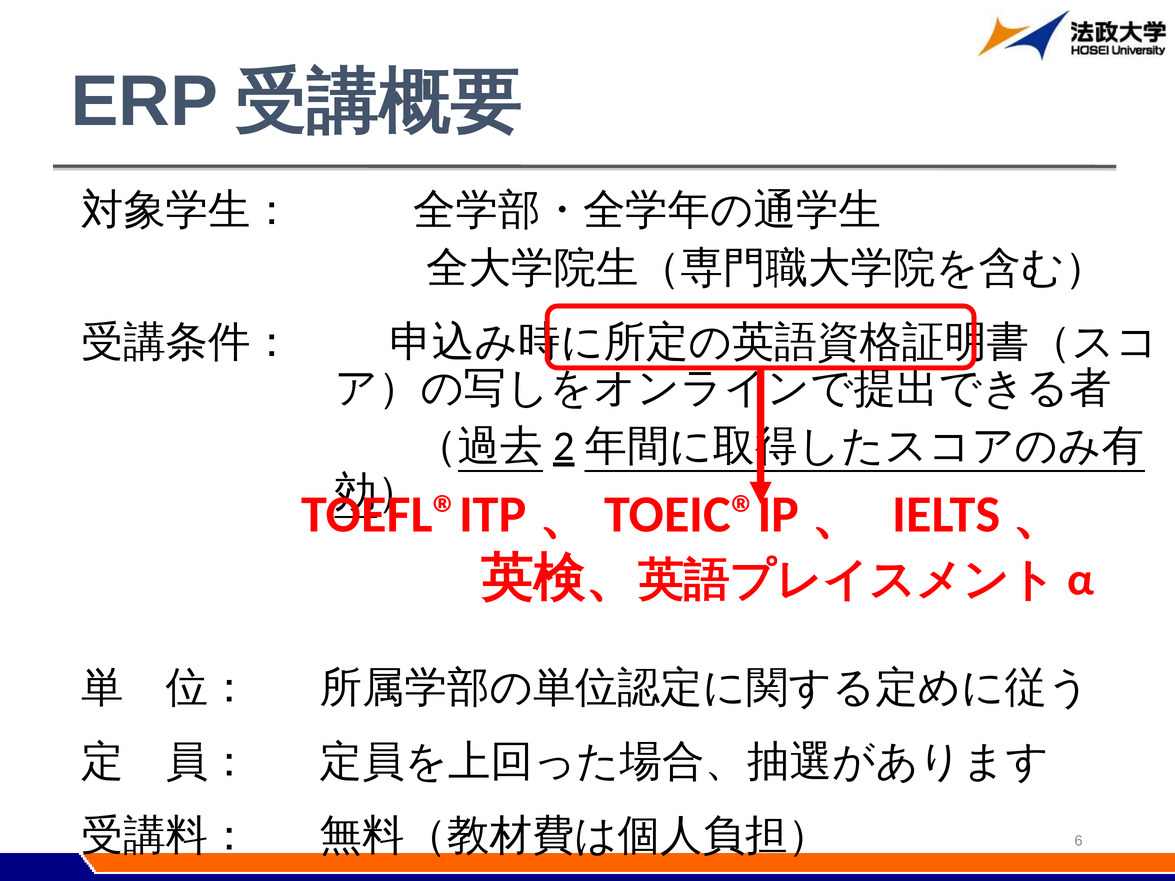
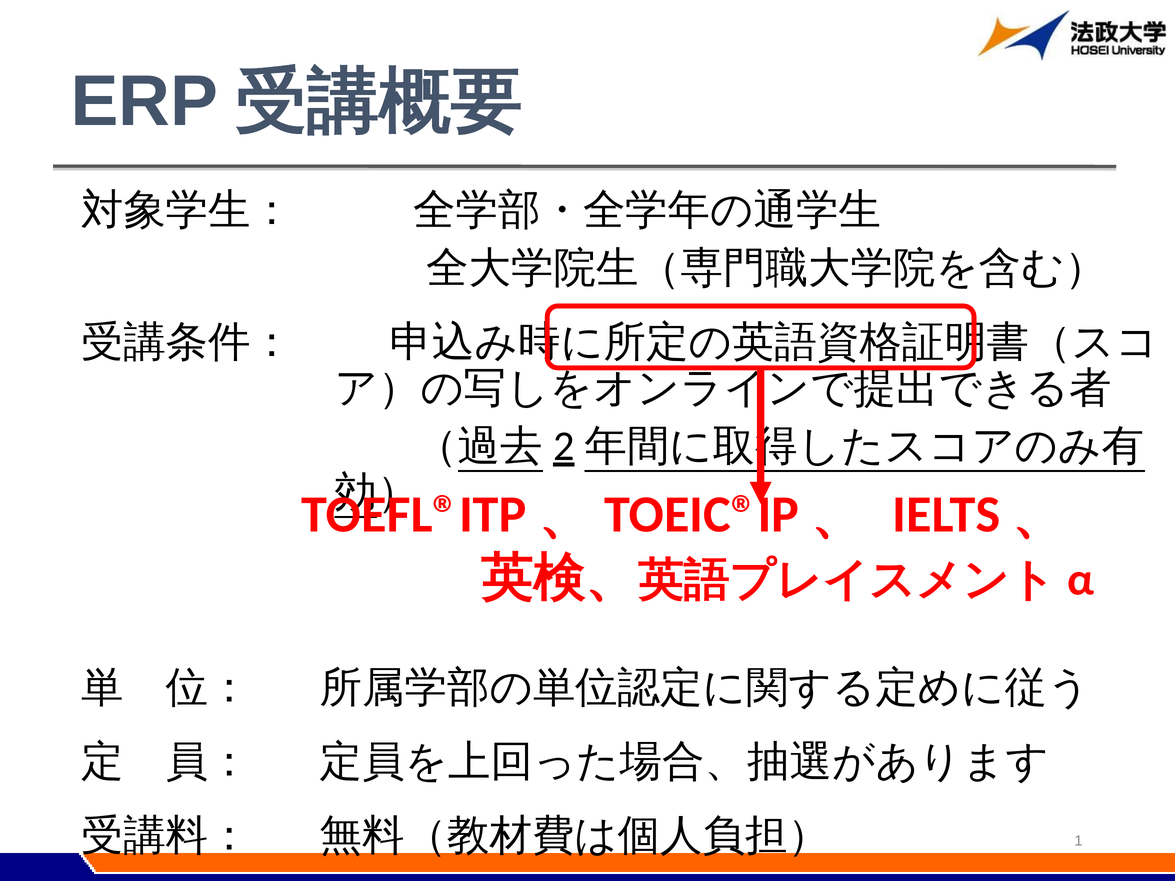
6: 6 -> 1
